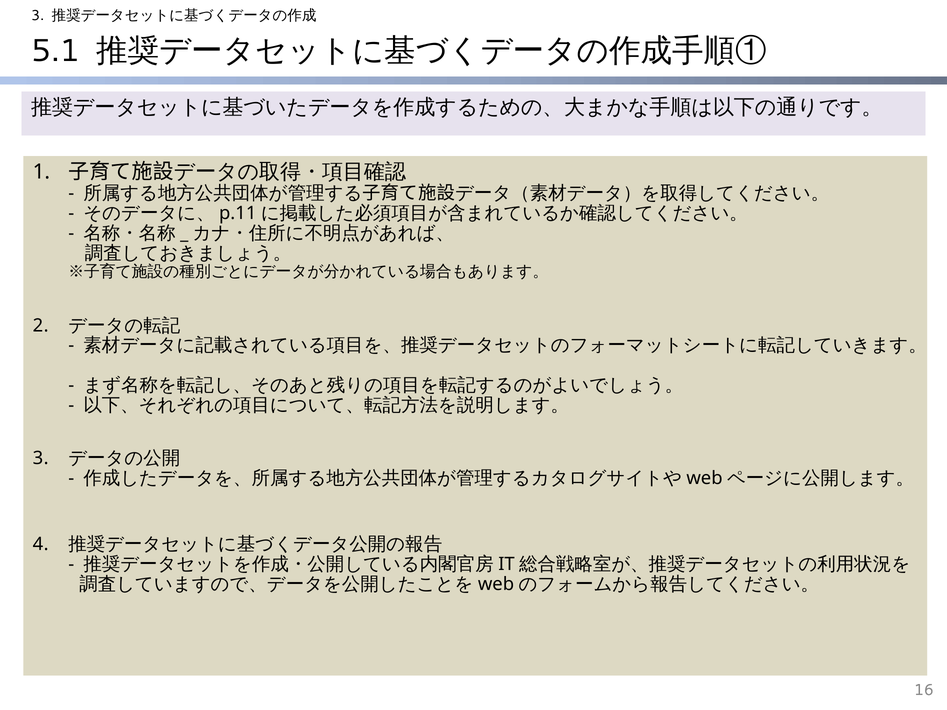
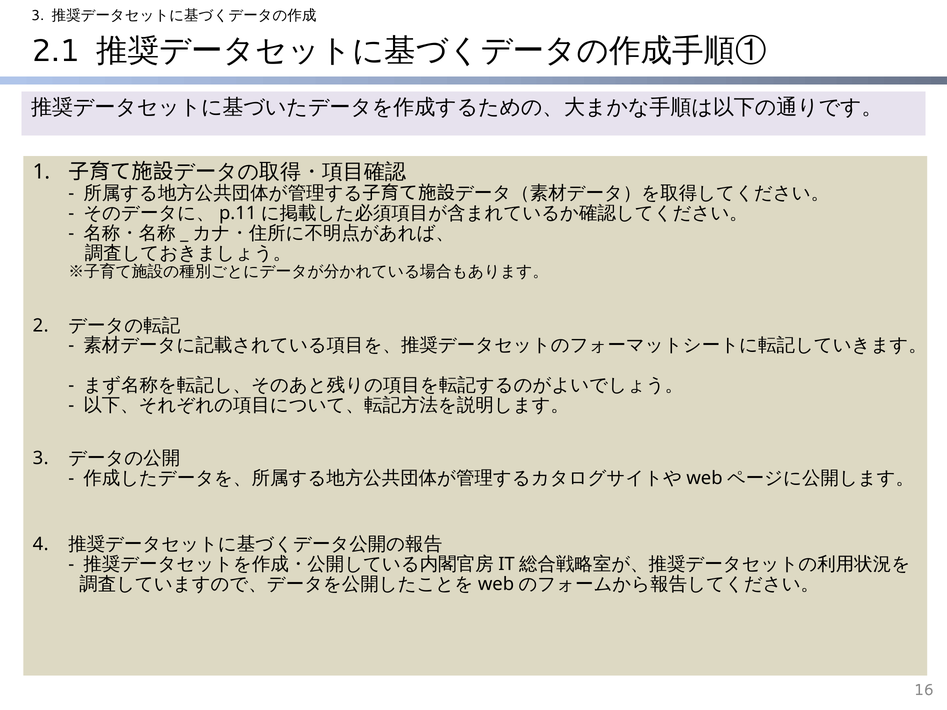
5.1: 5.1 -> 2.1
